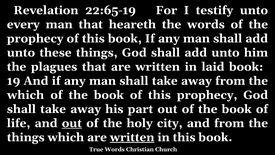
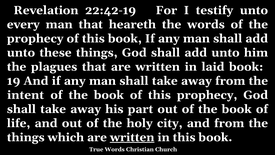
22:65-19: 22:65-19 -> 22:42-19
which at (26, 95): which -> intent
out at (72, 123) underline: present -> none
